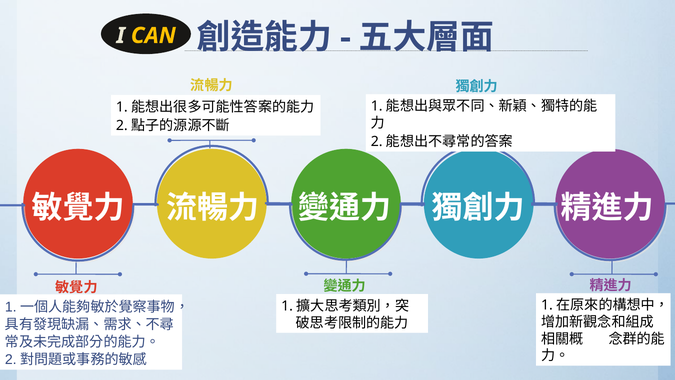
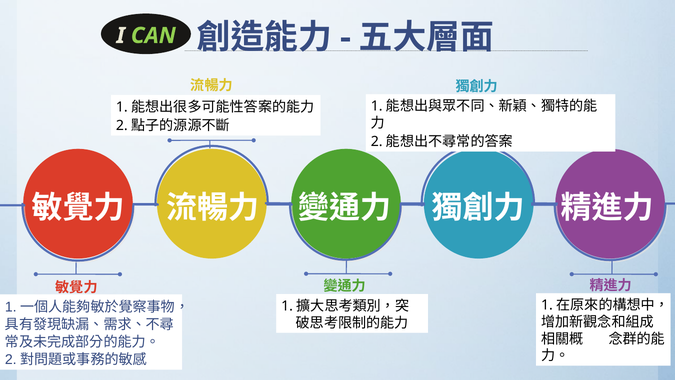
CAN colour: yellow -> light green
